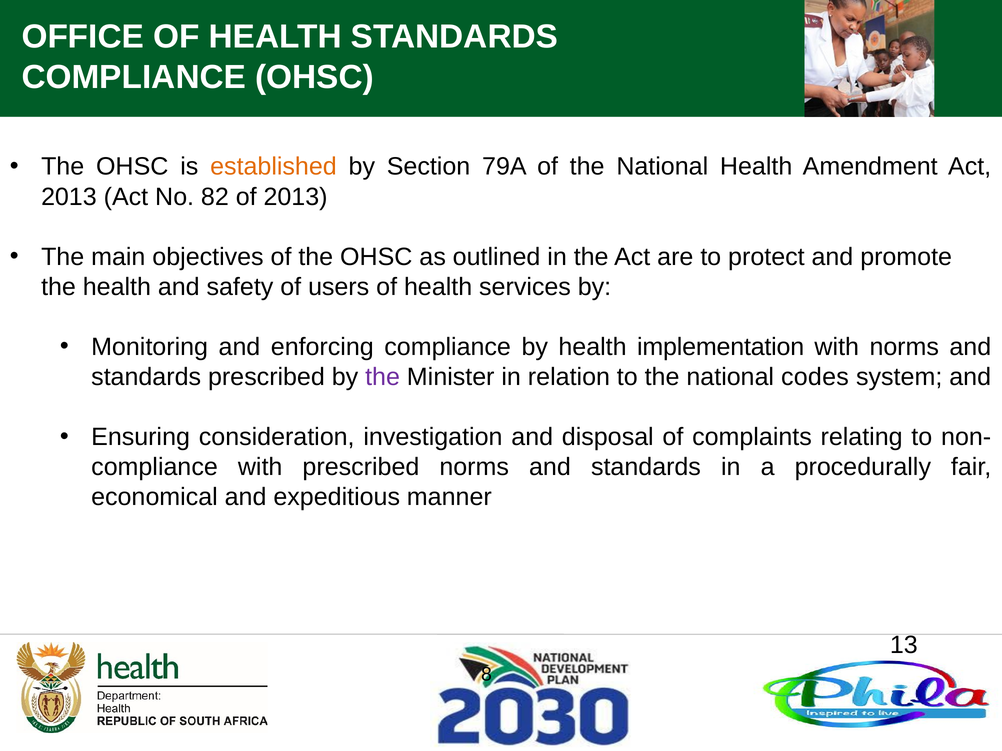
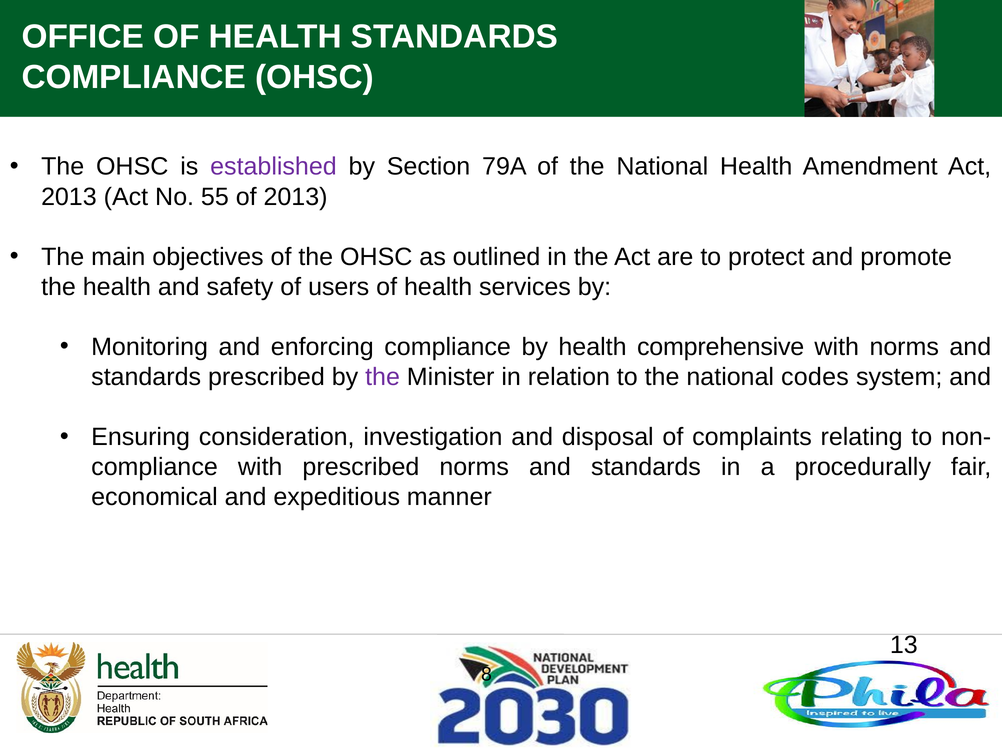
established colour: orange -> purple
82: 82 -> 55
implementation: implementation -> comprehensive
